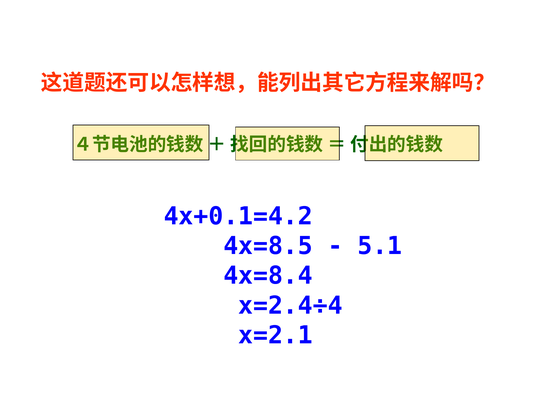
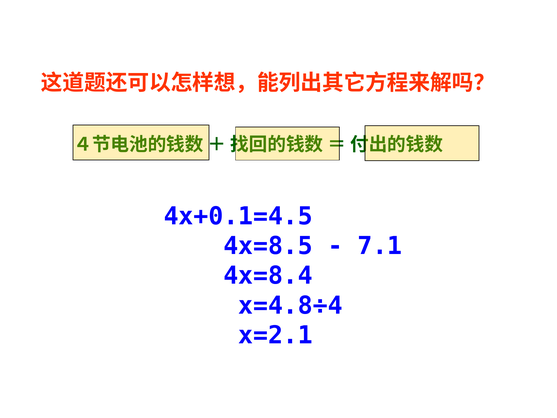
4x+0.1=4.2: 4x+0.1=4.2 -> 4x+0.1=4.5
5.1: 5.1 -> 7.1
x=2.4÷4: x=2.4÷4 -> x=4.8÷4
